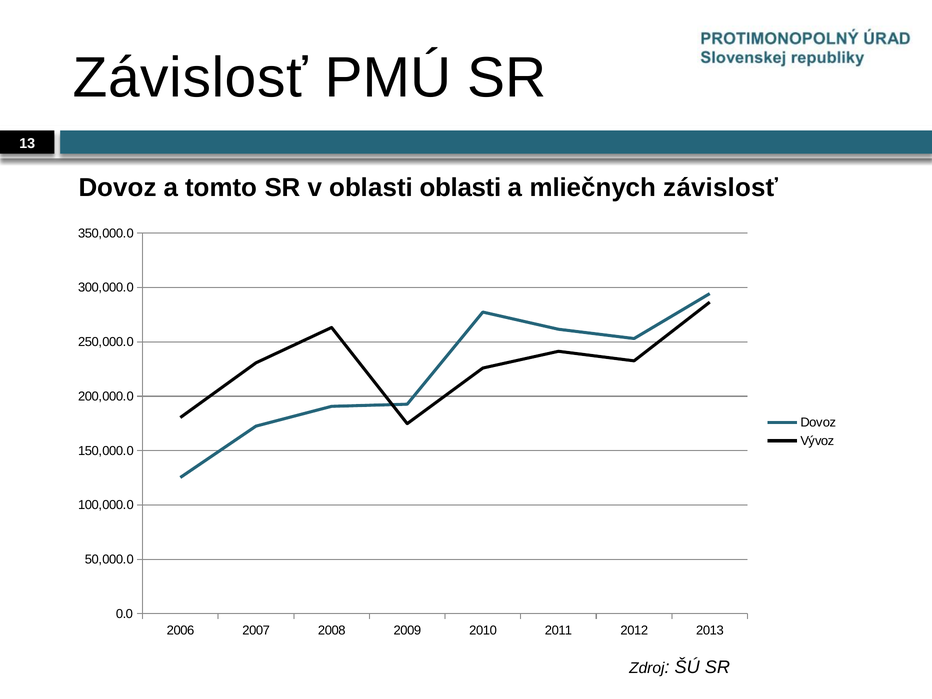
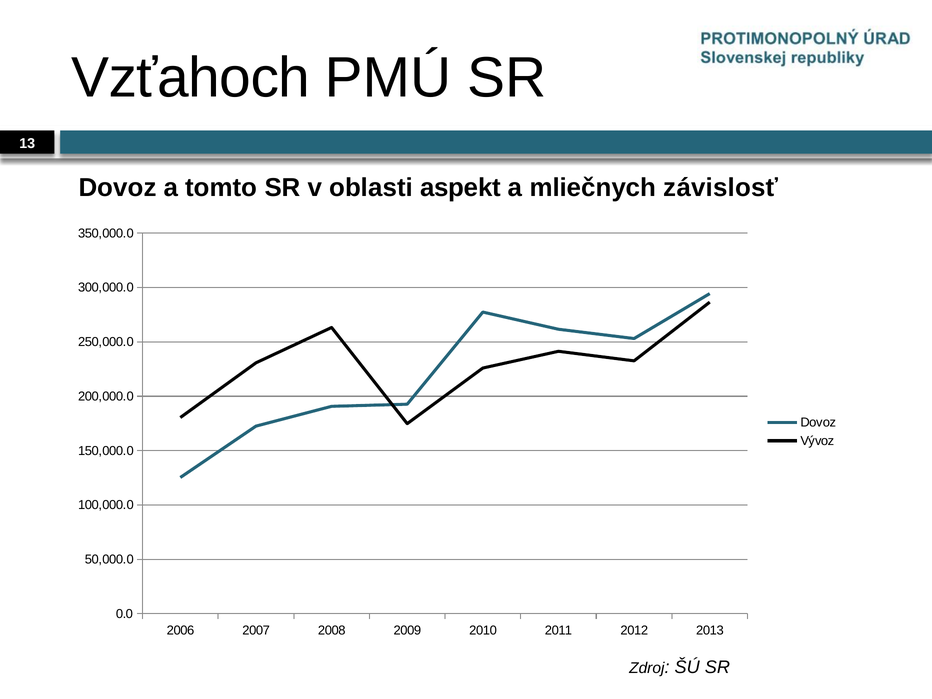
Závislosť at (190, 78): Závislosť -> Vzťahoch
oblasti oblasti: oblasti -> aspekt
